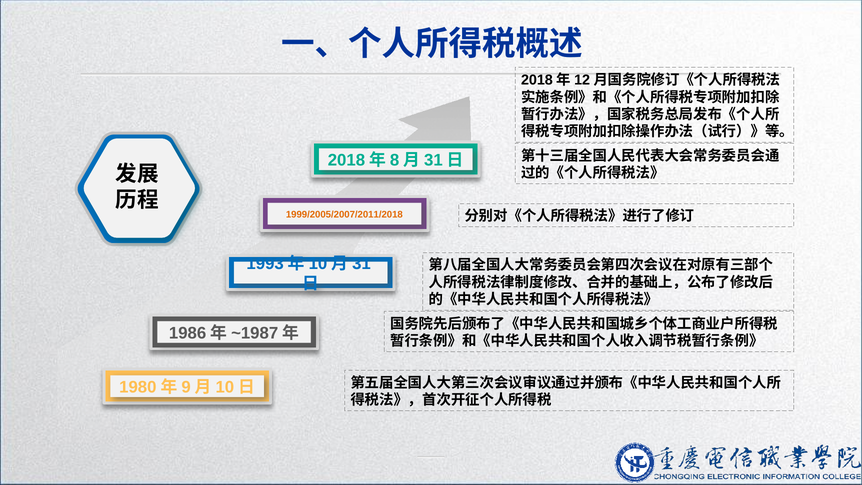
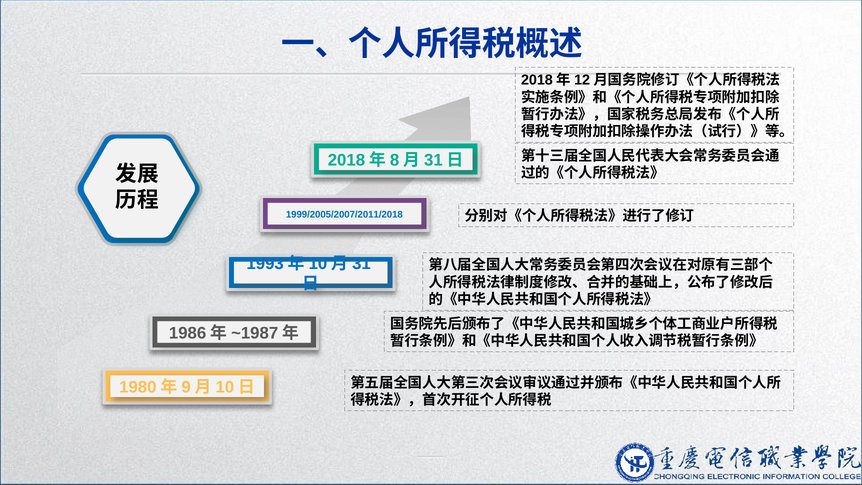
1999/2005/2007/2011/2018 colour: orange -> blue
